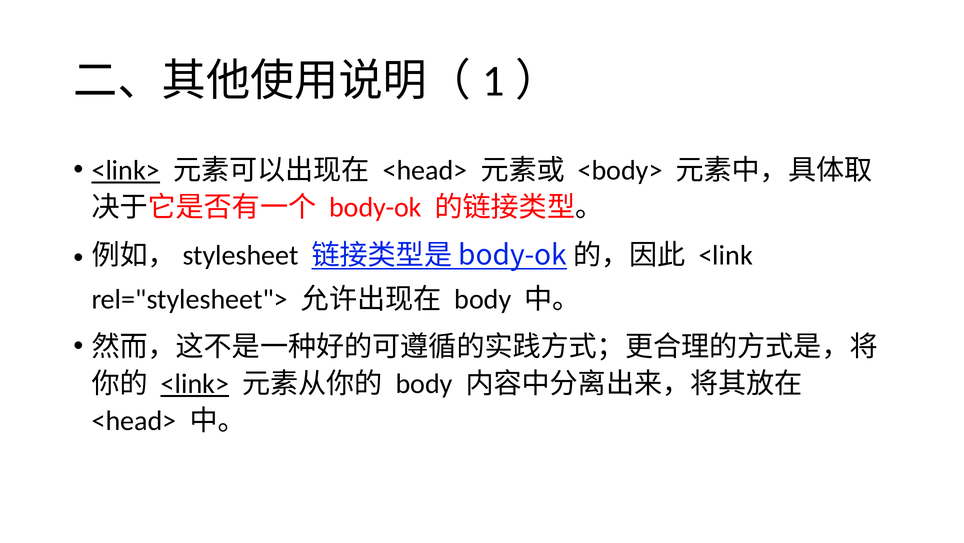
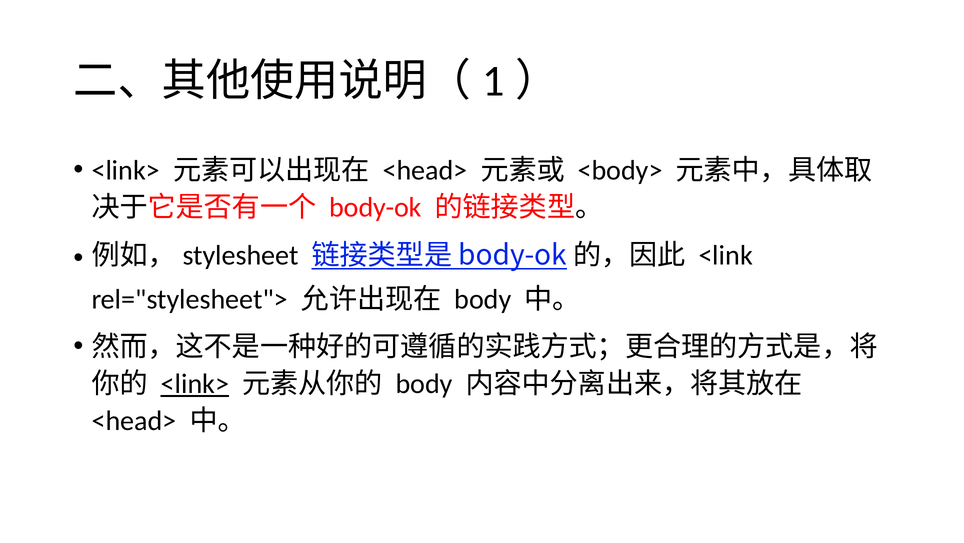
<link> at (126, 170) underline: present -> none
